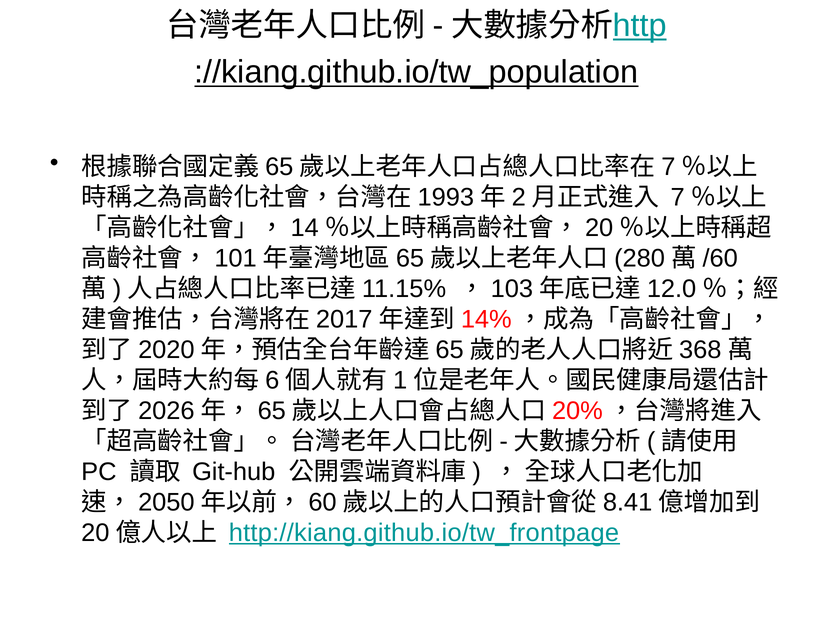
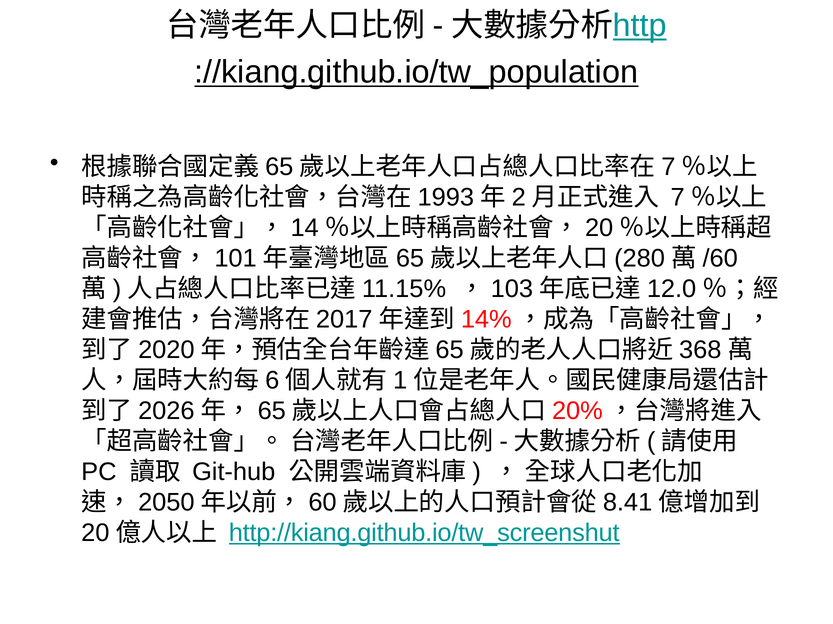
http://kiang.github.io/tw_frontpage: http://kiang.github.io/tw_frontpage -> http://kiang.github.io/tw_screenshut
